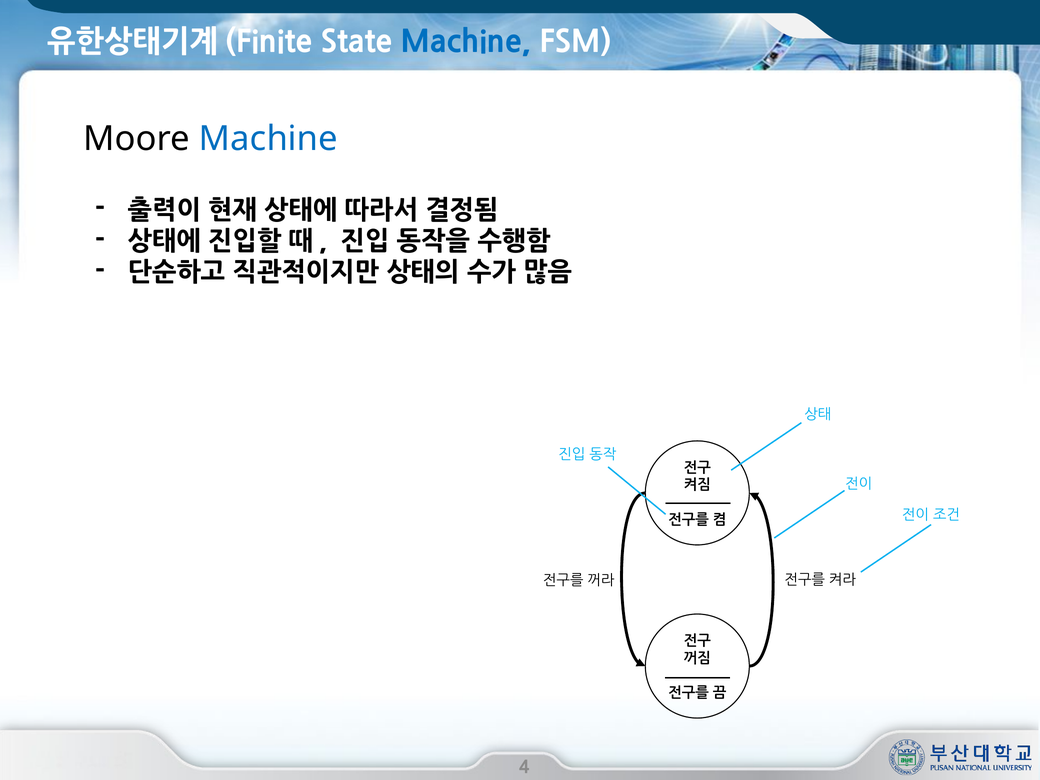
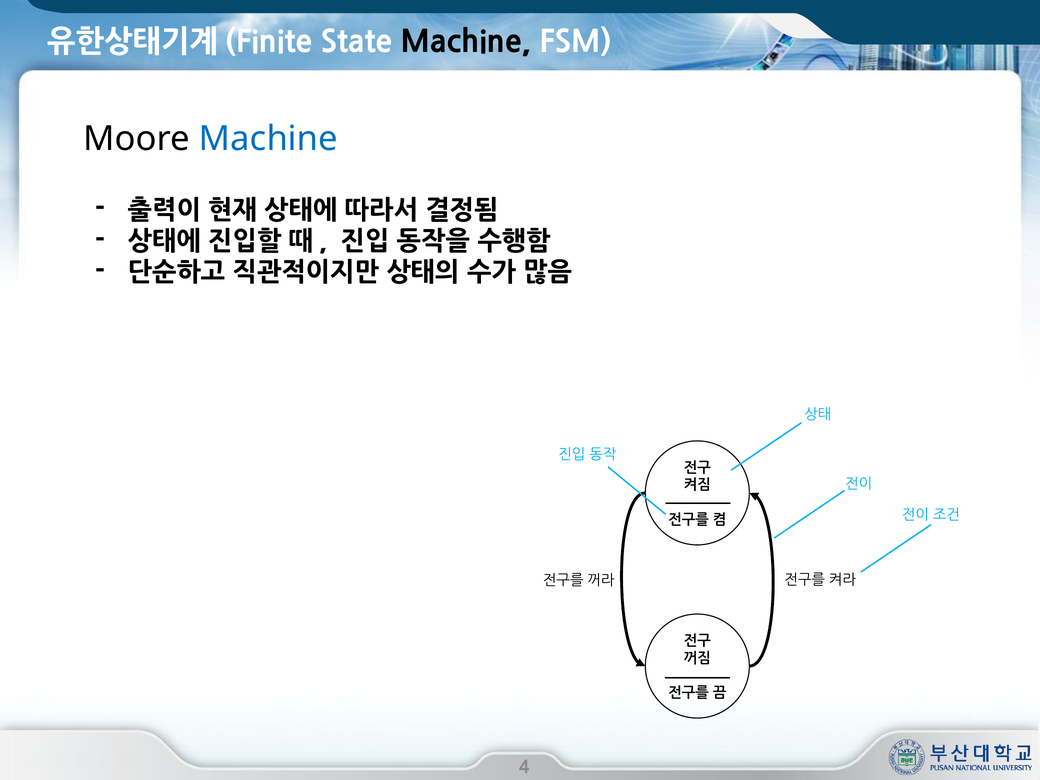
Machine at (466, 42) colour: blue -> black
